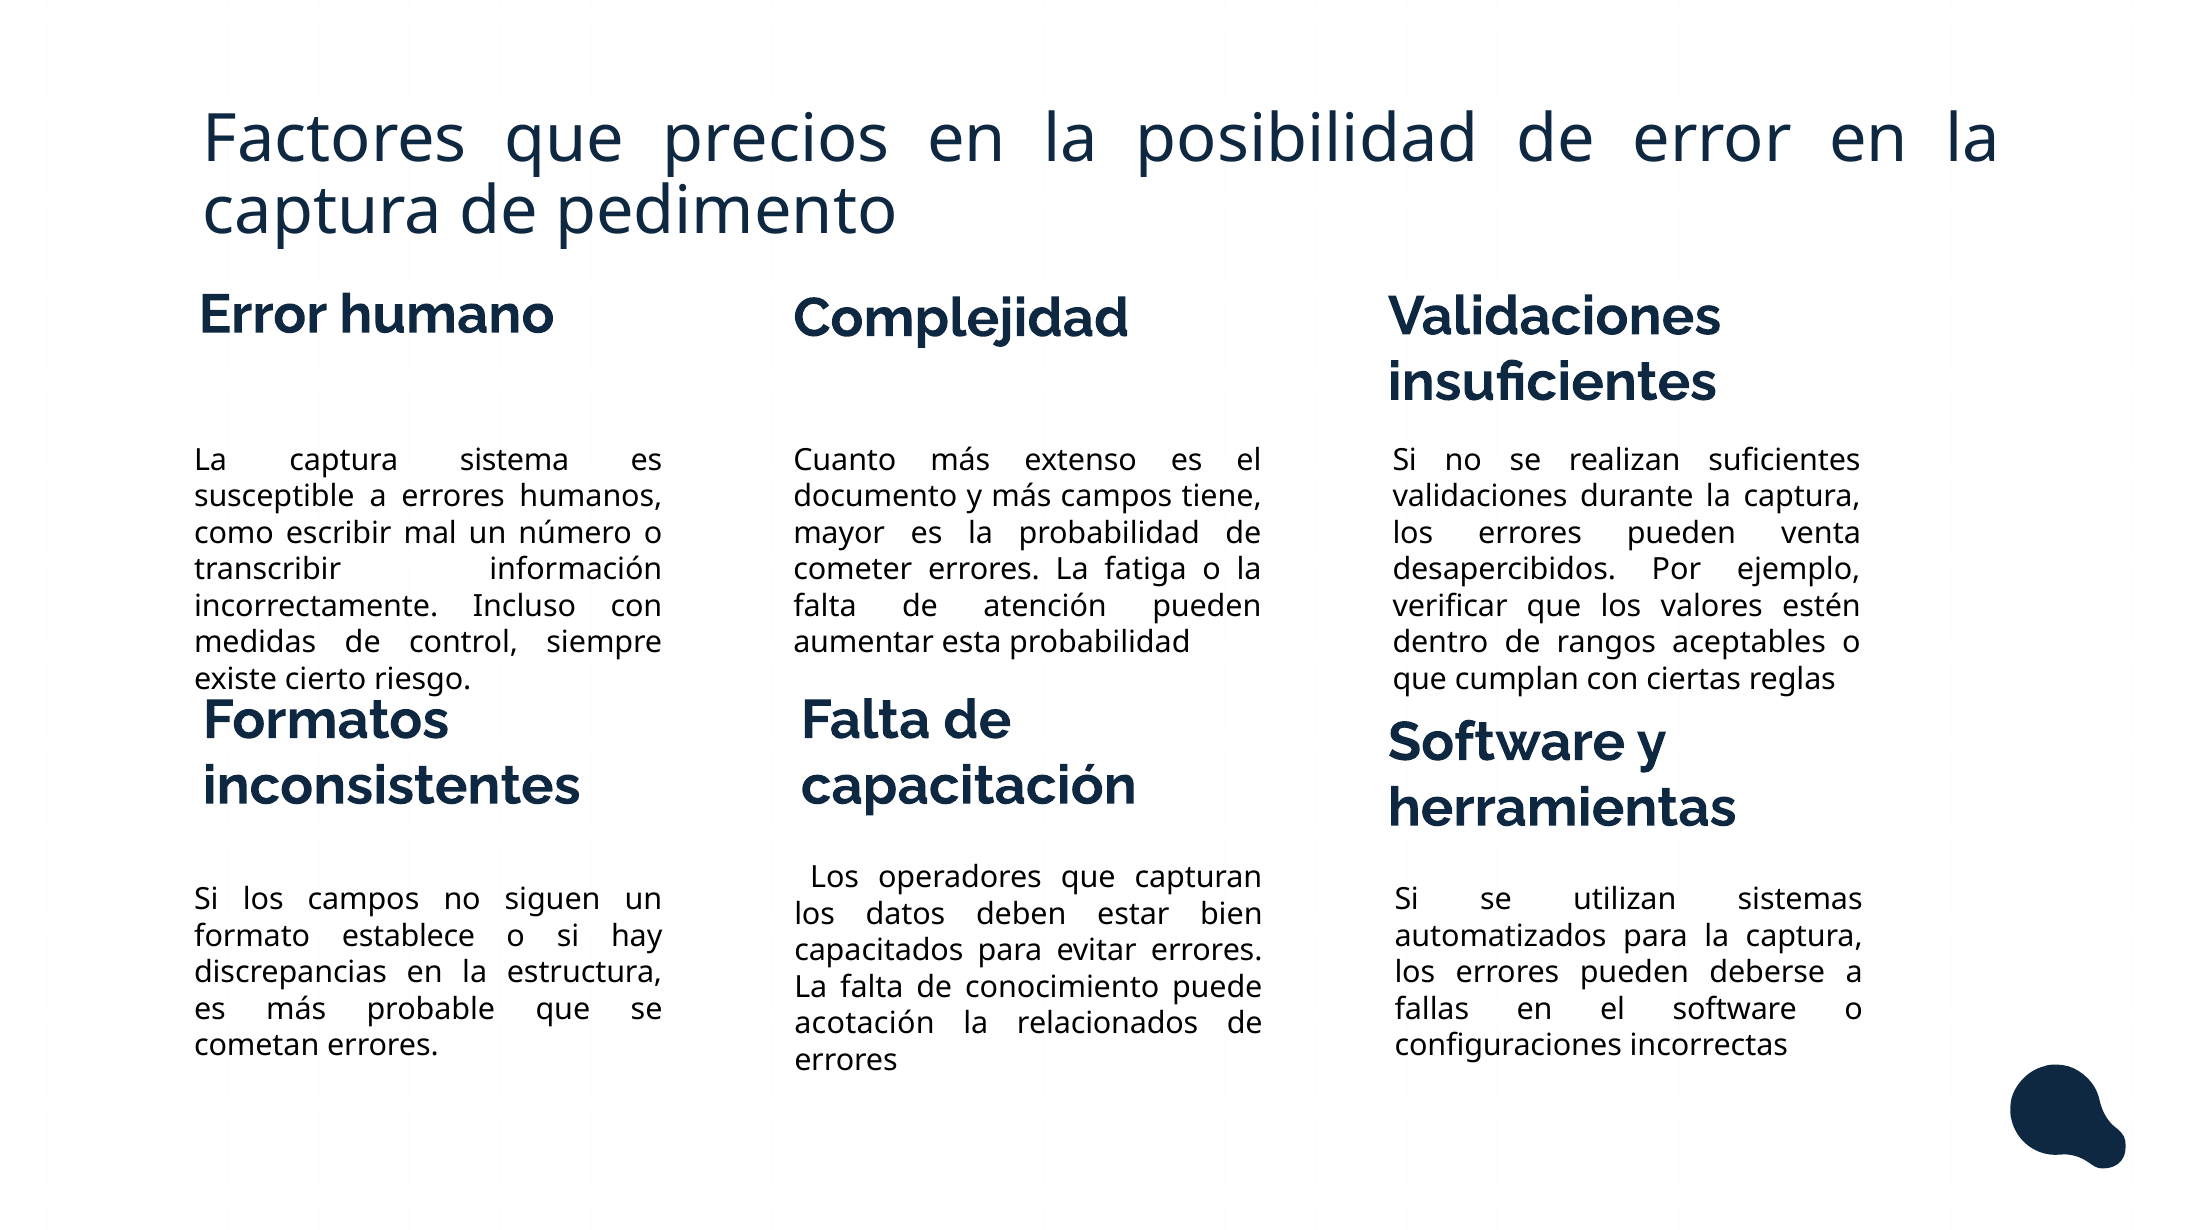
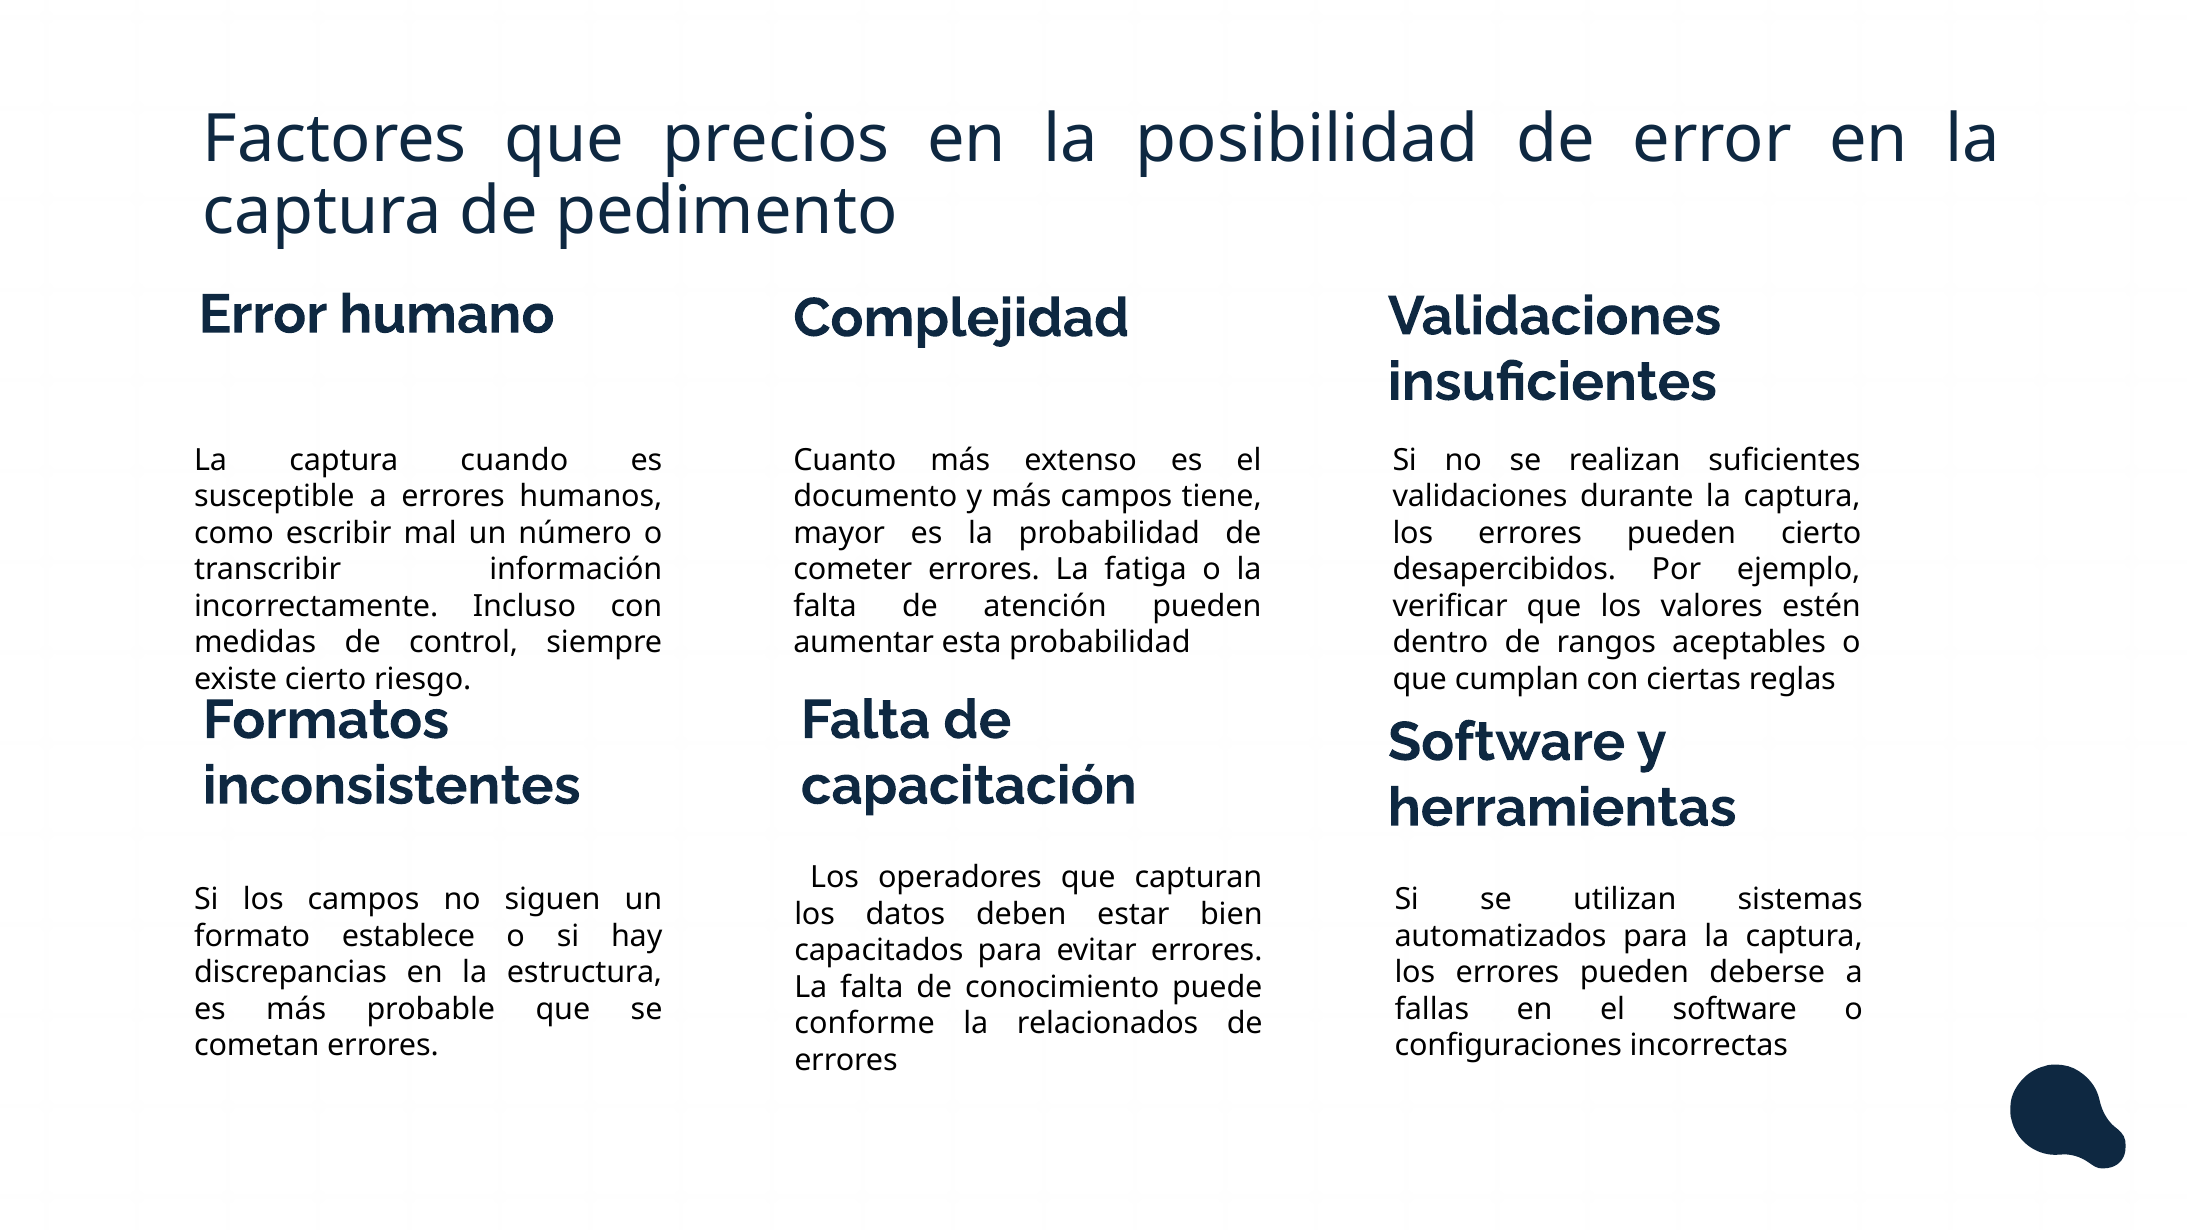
sistema: sistema -> cuando
pueden venta: venta -> cierto
acotación: acotación -> conforme
